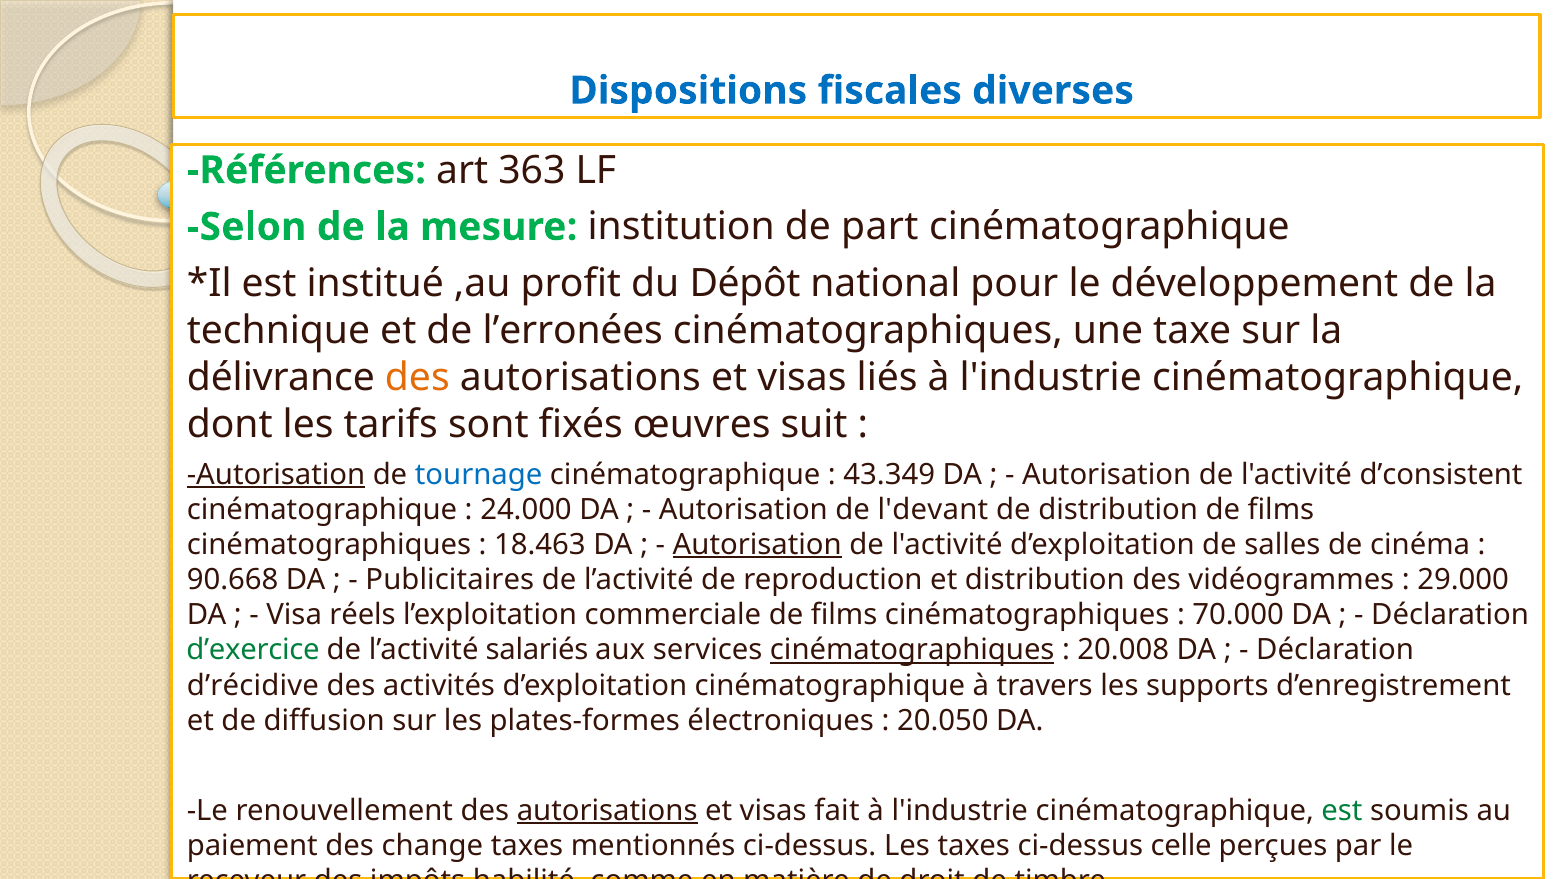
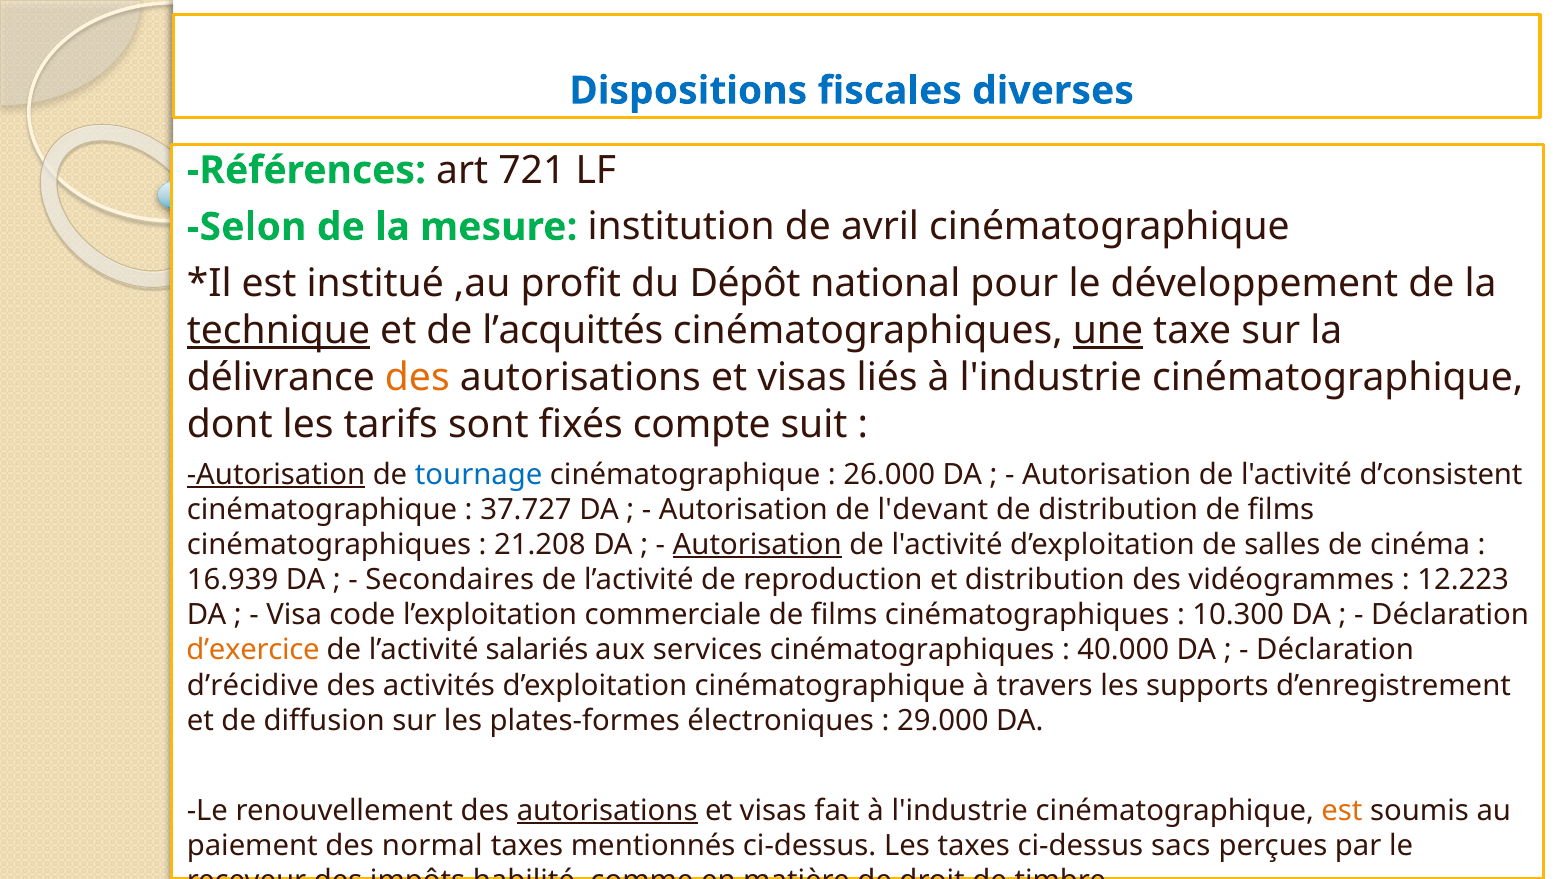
363: 363 -> 721
part: part -> avril
technique underline: none -> present
l’erronées: l’erronées -> l’acquittés
une underline: none -> present
œuvres: œuvres -> compte
43.349: 43.349 -> 26.000
24.000: 24.000 -> 37.727
18.463: 18.463 -> 21.208
90.668: 90.668 -> 16.939
Publicitaires: Publicitaires -> Secondaires
29.000: 29.000 -> 12.223
réels: réels -> code
70.000: 70.000 -> 10.300
d’exercice colour: green -> orange
cinématographiques at (912, 650) underline: present -> none
20.008: 20.008 -> 40.000
20.050: 20.050 -> 29.000
est at (1342, 810) colour: green -> orange
change: change -> normal
celle: celle -> sacs
